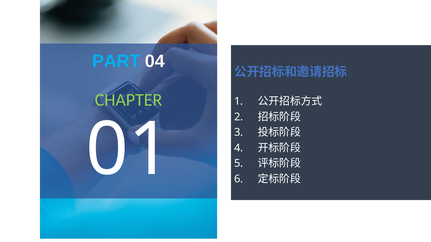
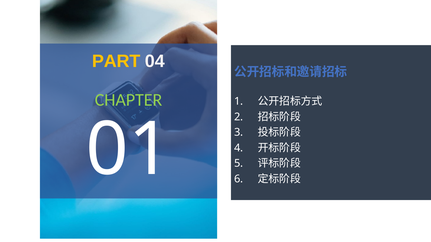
PART colour: light blue -> yellow
